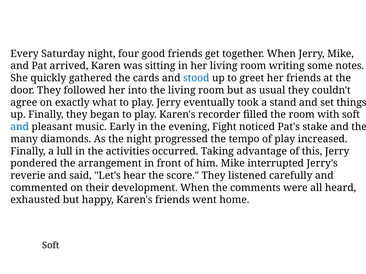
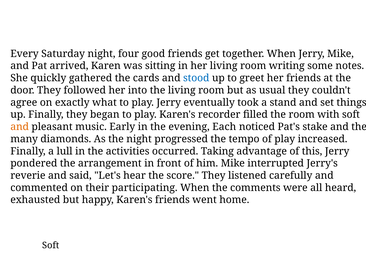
and at (20, 127) colour: blue -> orange
Fight: Fight -> Each
development: development -> participating
